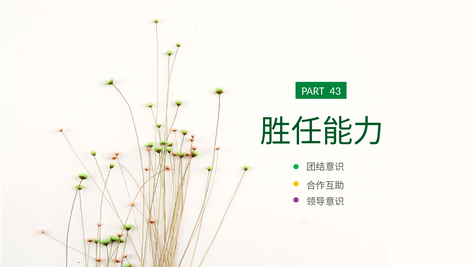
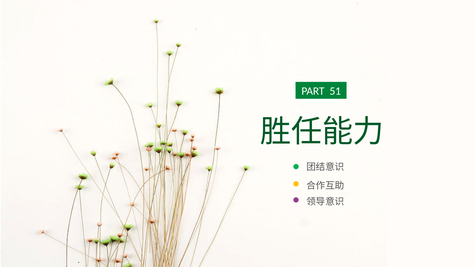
43: 43 -> 51
